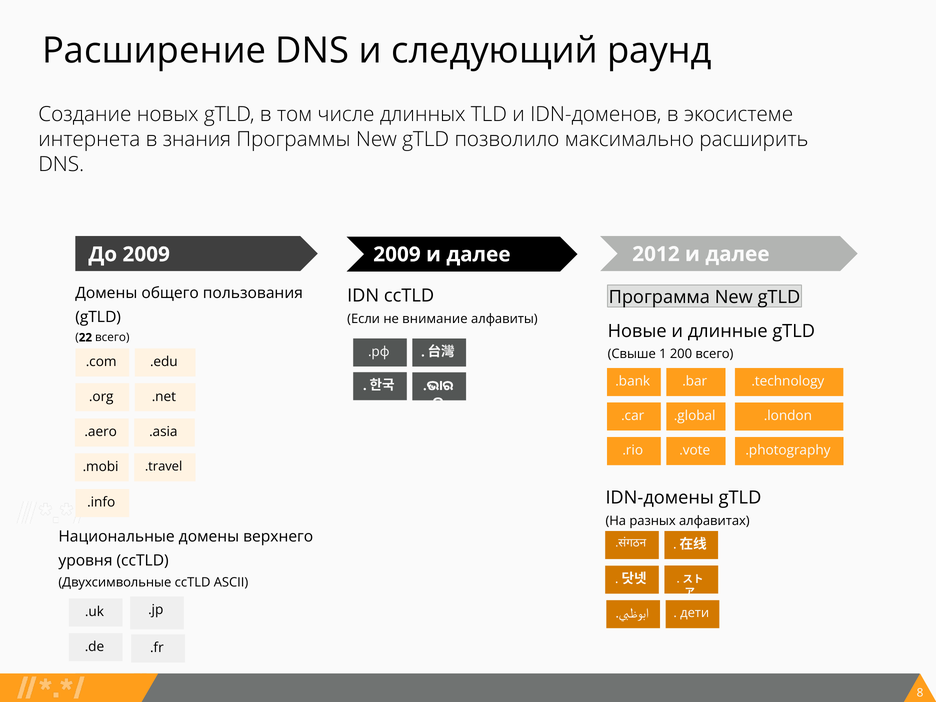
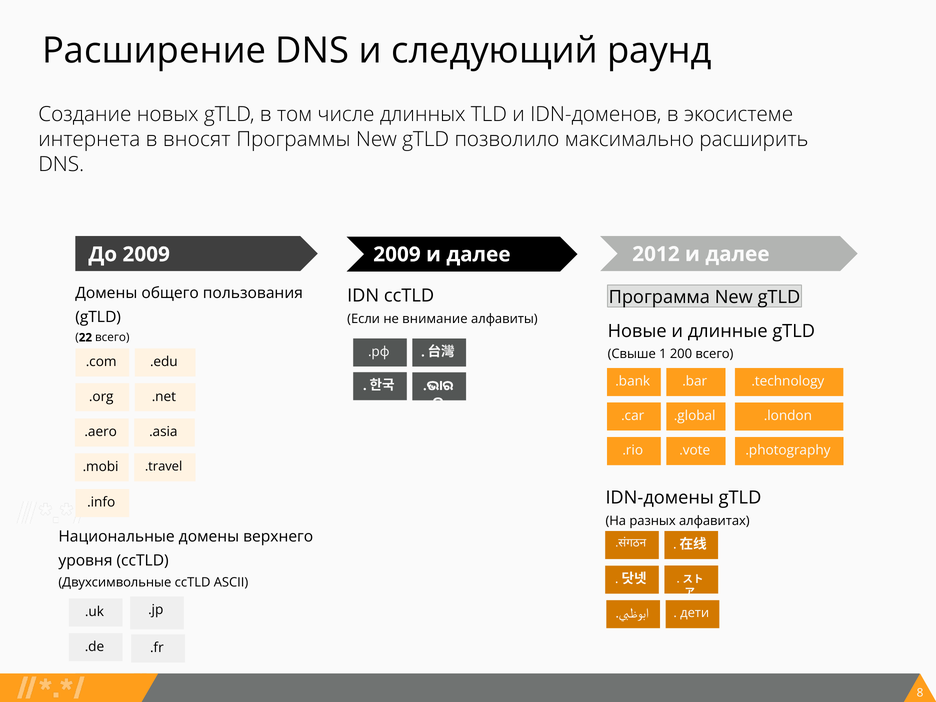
знания: знания -> вносят
